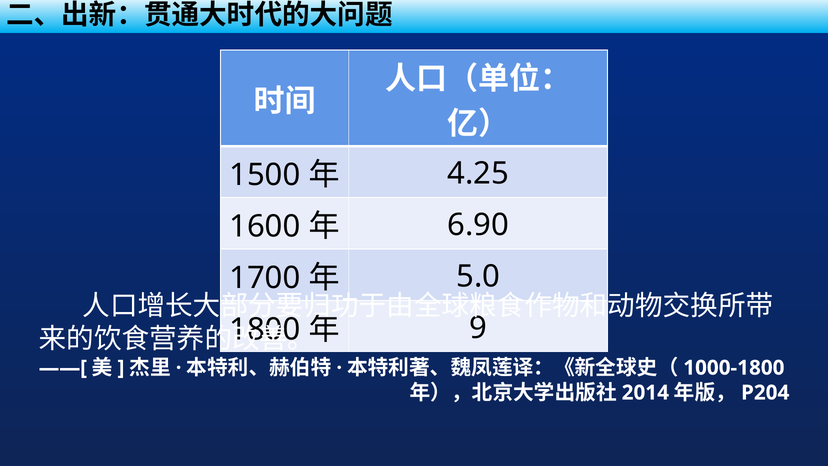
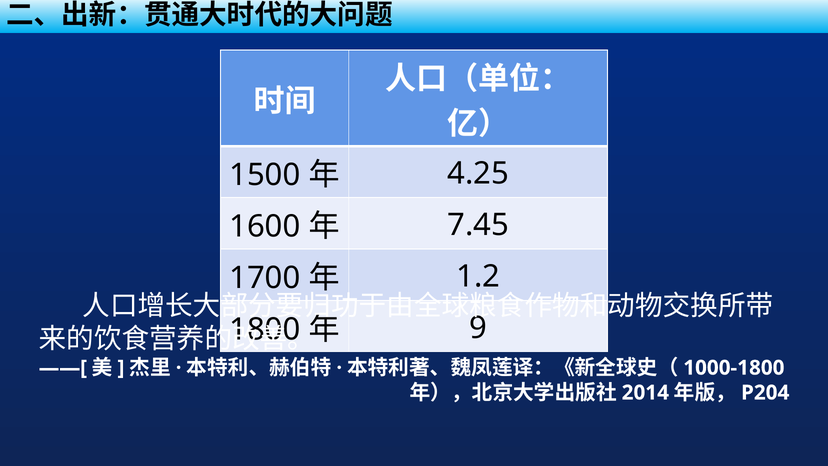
6.90: 6.90 -> 7.45
5.0: 5.0 -> 1.2
